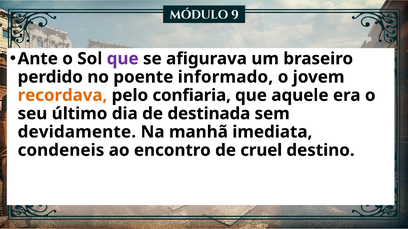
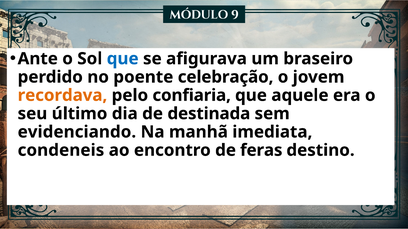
que at (123, 59) colour: purple -> blue
informado: informado -> celebração
devidamente: devidamente -> evidenciando
cruel: cruel -> feras
